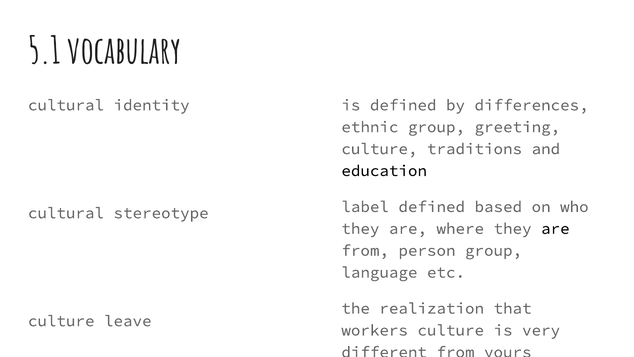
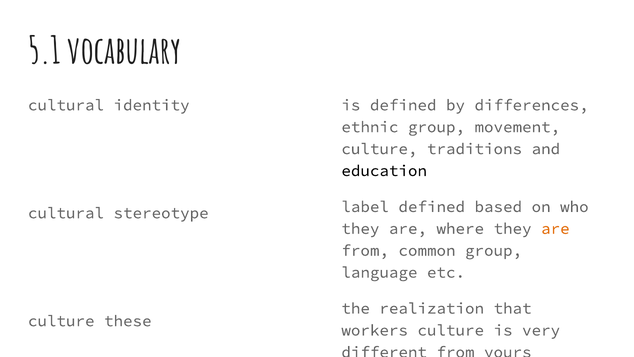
greeting: greeting -> movement
are at (555, 228) colour: black -> orange
person: person -> common
leave: leave -> these
